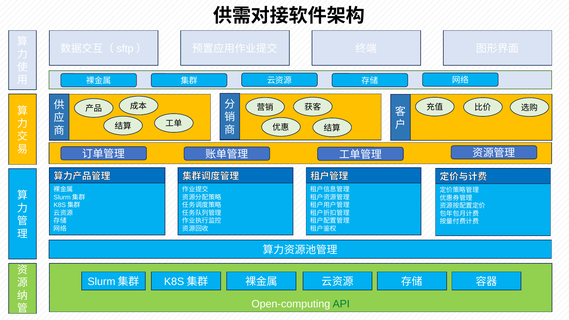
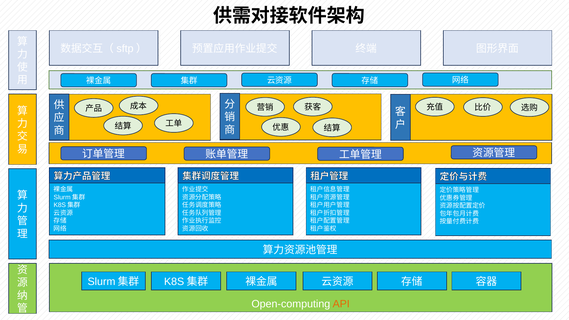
API colour: green -> orange
